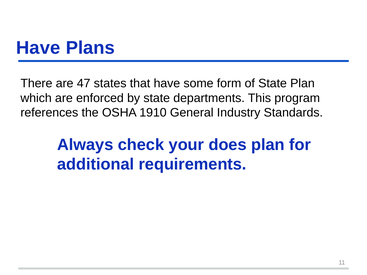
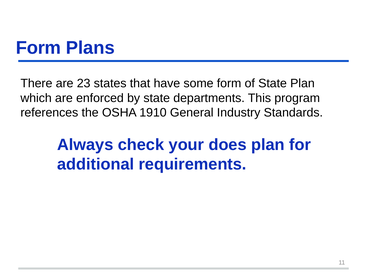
Have at (38, 48): Have -> Form
47: 47 -> 23
